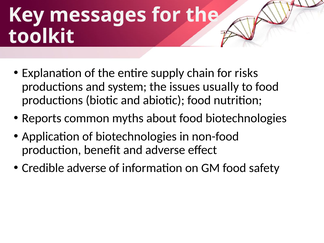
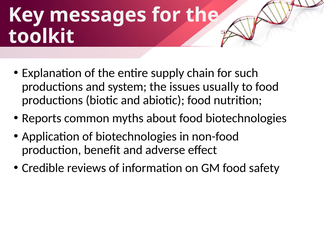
risks: risks -> such
Credible adverse: adverse -> reviews
